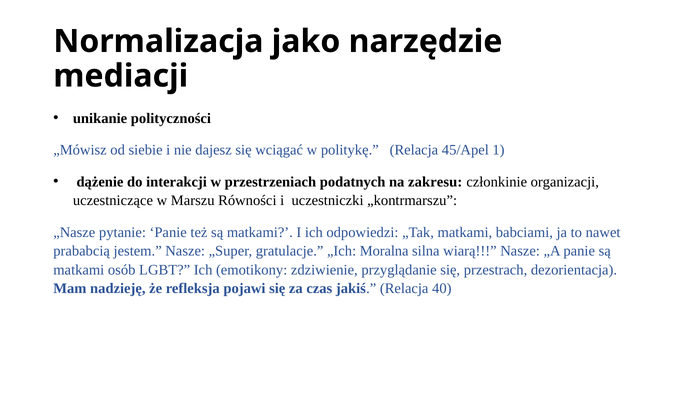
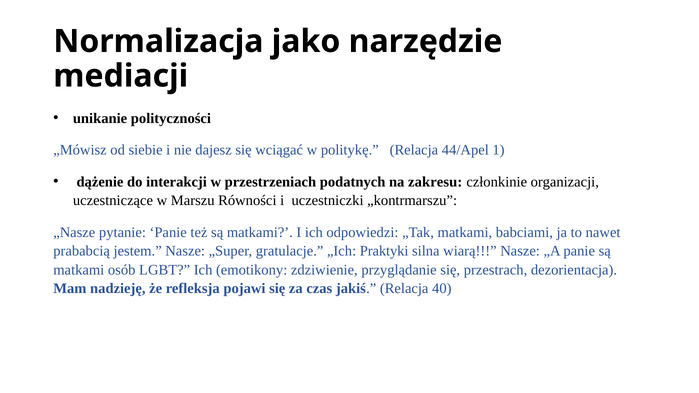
45/Apel: 45/Apel -> 44/Apel
Moralna: Moralna -> Praktyki
